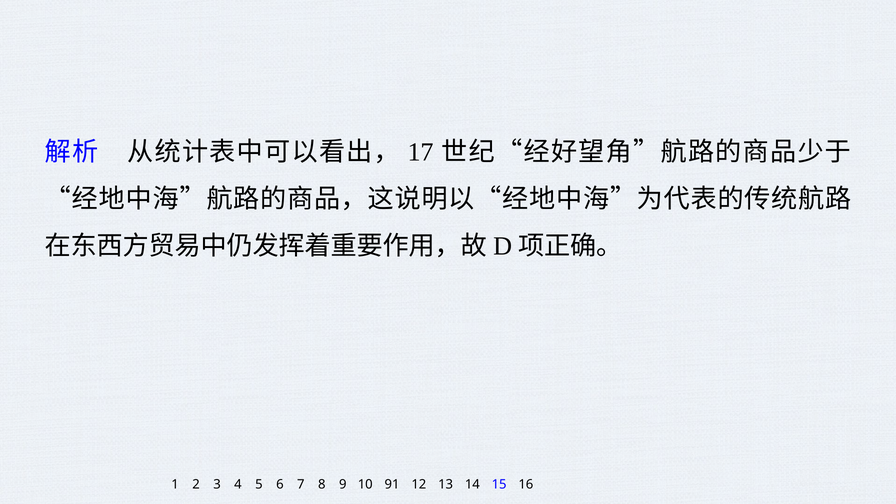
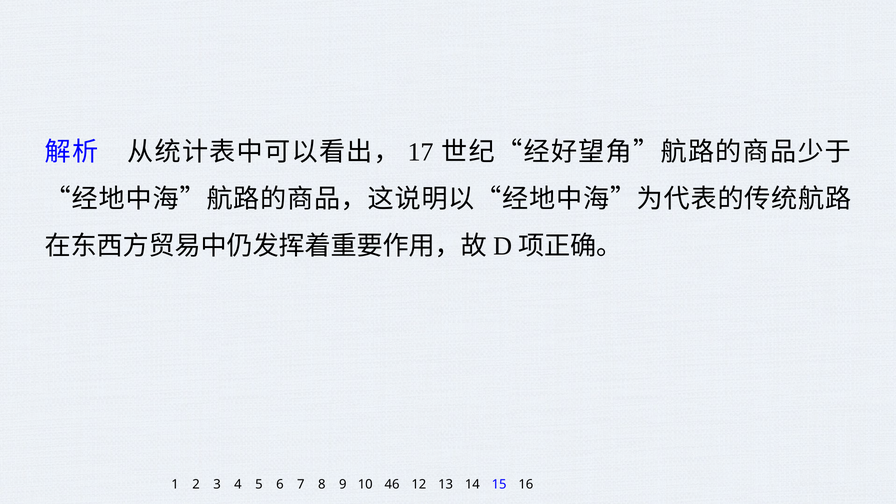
91: 91 -> 46
